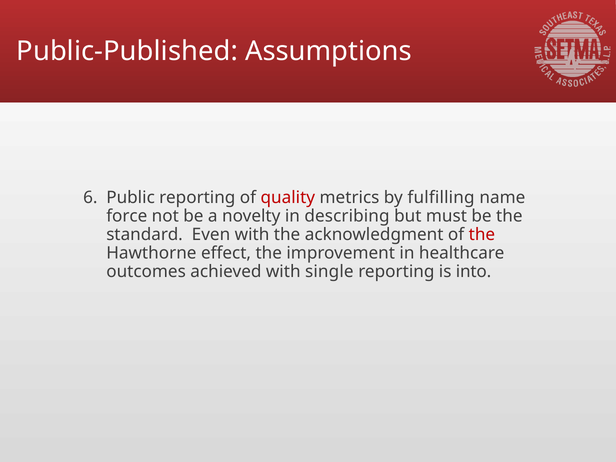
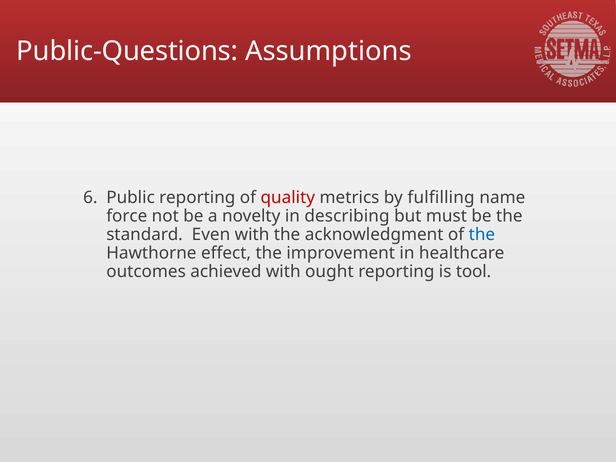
Public-Published: Public-Published -> Public-Questions
the at (482, 234) colour: red -> blue
single: single -> ought
into: into -> tool
